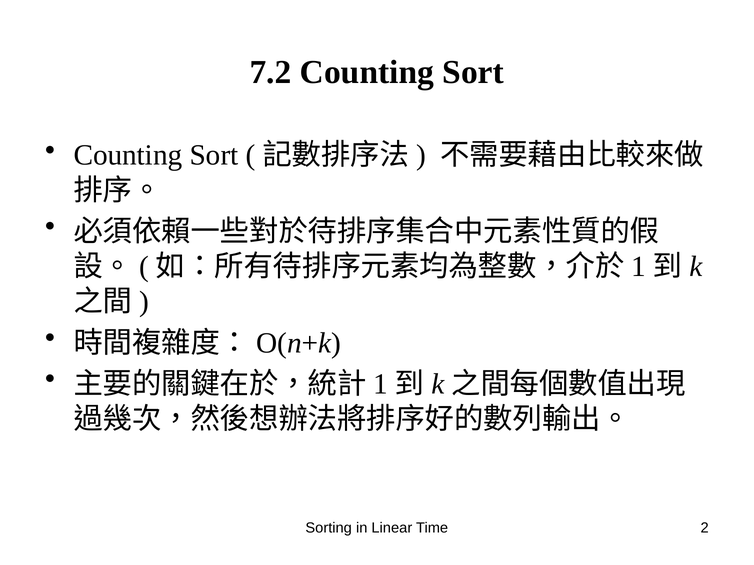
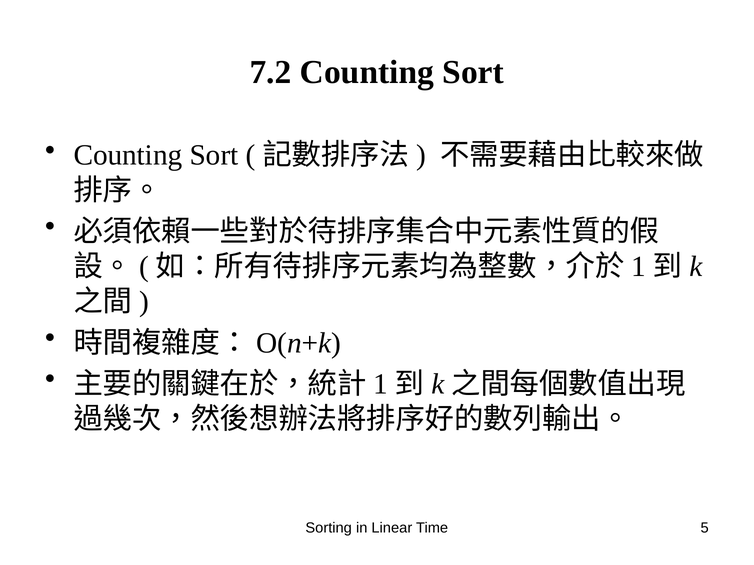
2: 2 -> 5
